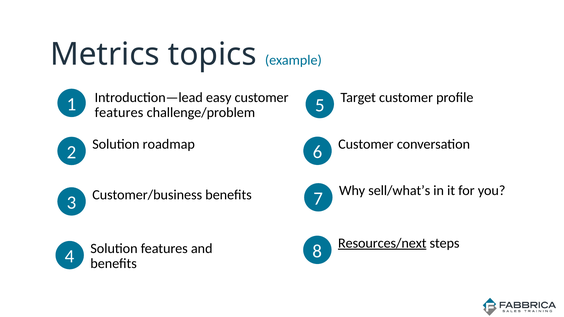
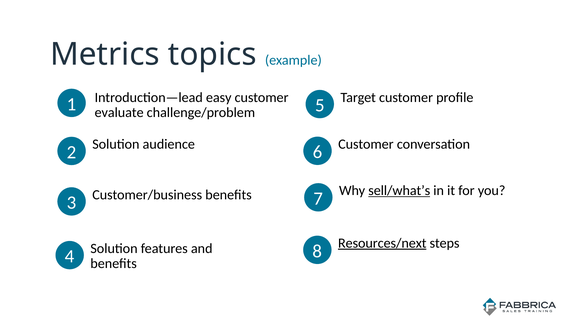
features at (119, 113): features -> evaluate
roadmap: roadmap -> audience
sell/what’s underline: none -> present
